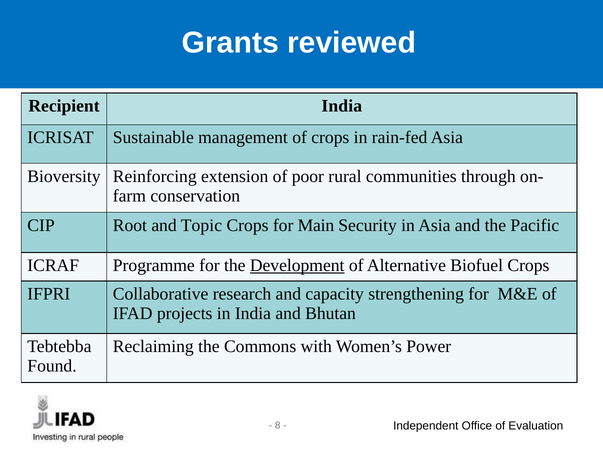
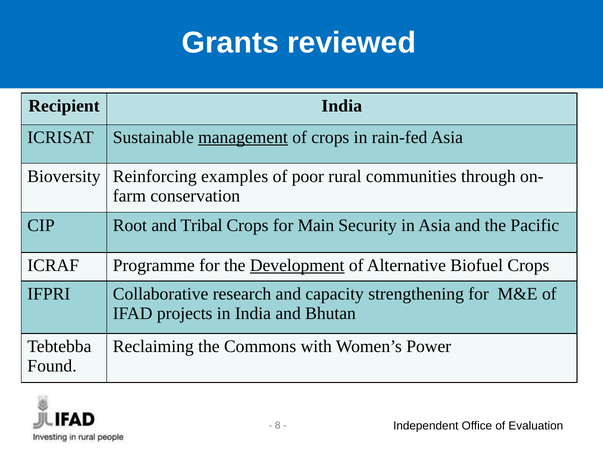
management underline: none -> present
extension: extension -> examples
Topic: Topic -> Tribal
